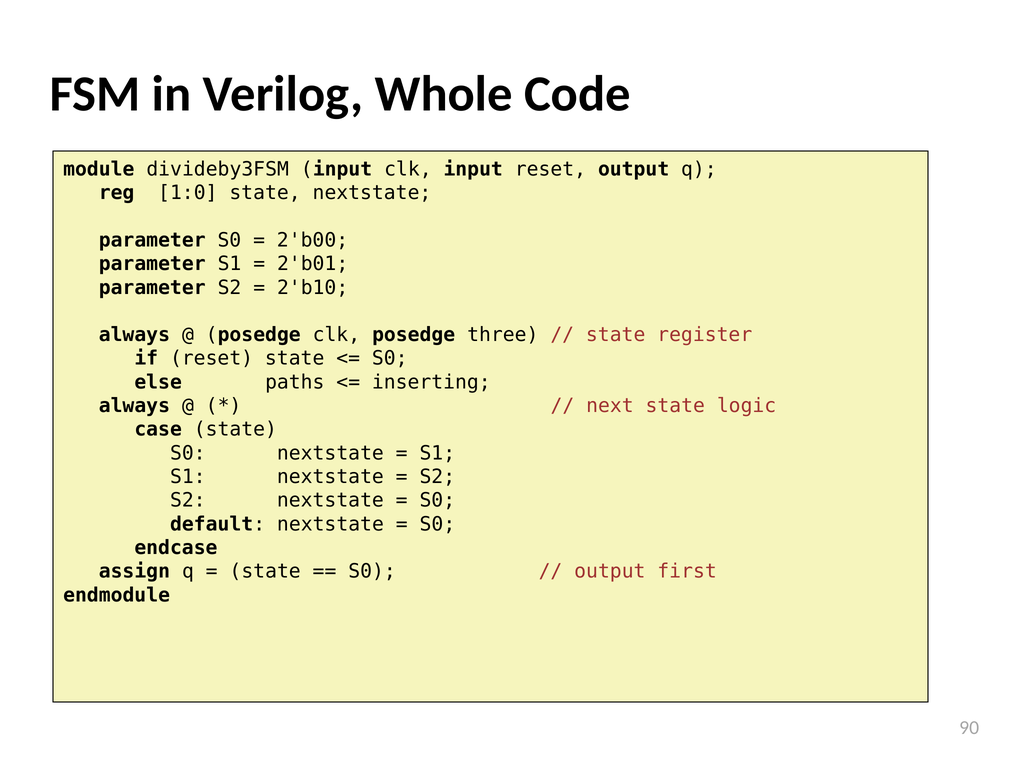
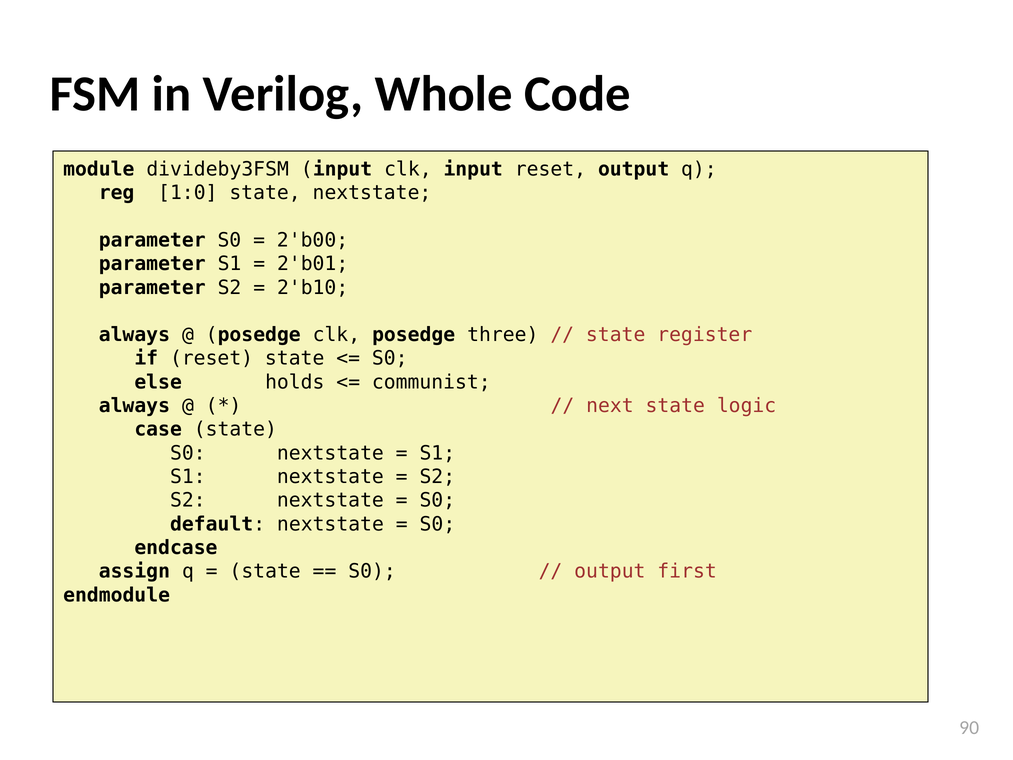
paths: paths -> holds
inserting: inserting -> communist
